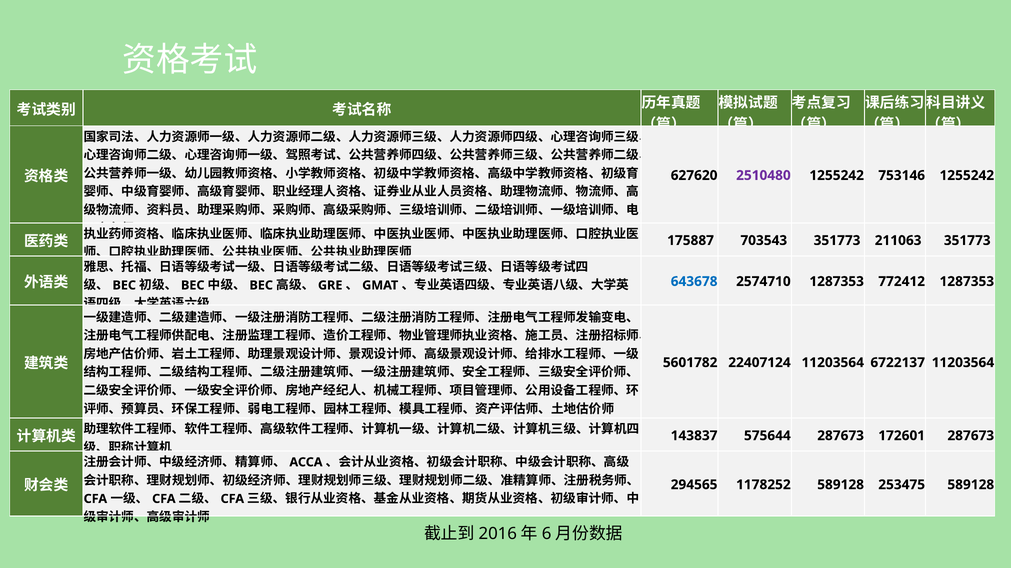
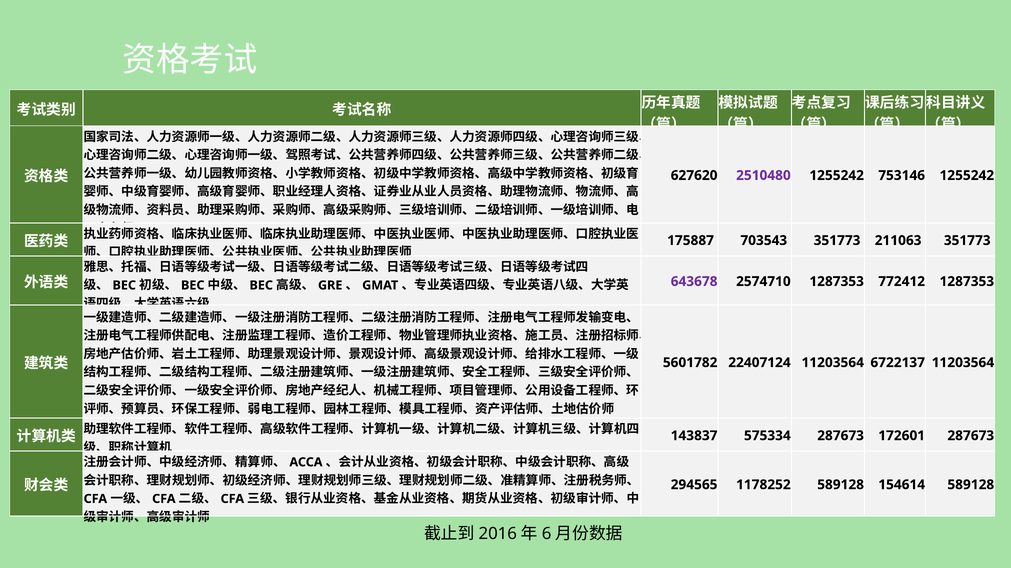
643678 colour: blue -> purple
575644: 575644 -> 575334
253475: 253475 -> 154614
